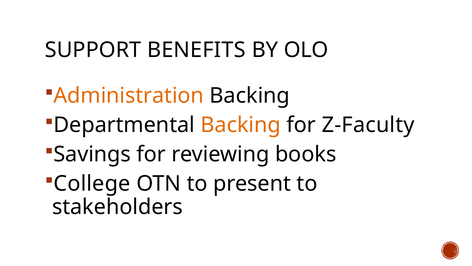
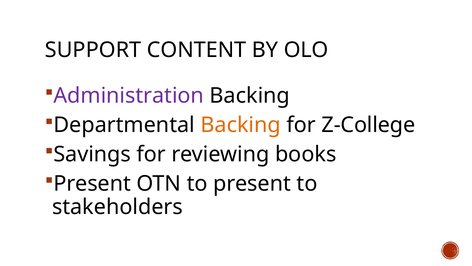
BENEFITS: BENEFITS -> CONTENT
Administration colour: orange -> purple
Z-Faculty: Z-Faculty -> Z-College
College at (92, 183): College -> Present
